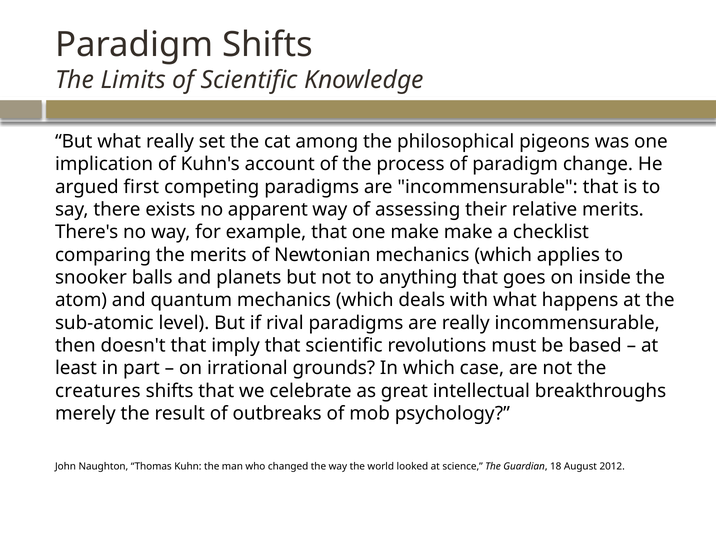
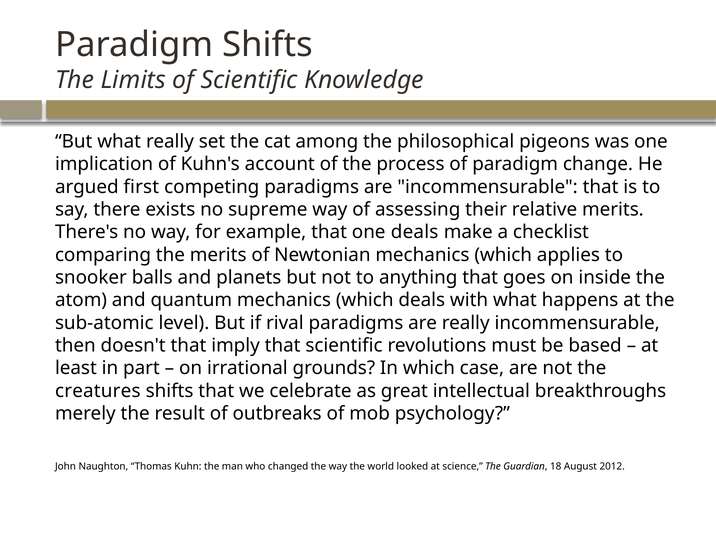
apparent: apparent -> supreme
one make: make -> deals
